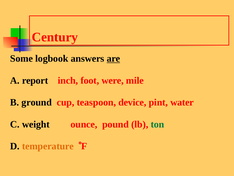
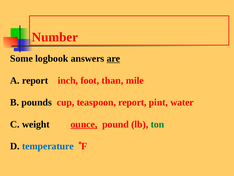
Century: Century -> Number
were: were -> than
ground: ground -> pounds
teaspoon device: device -> report
ounce underline: none -> present
temperature colour: orange -> blue
